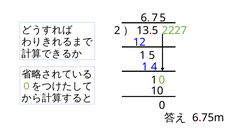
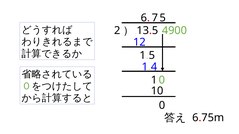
2227: 2227 -> 4900
